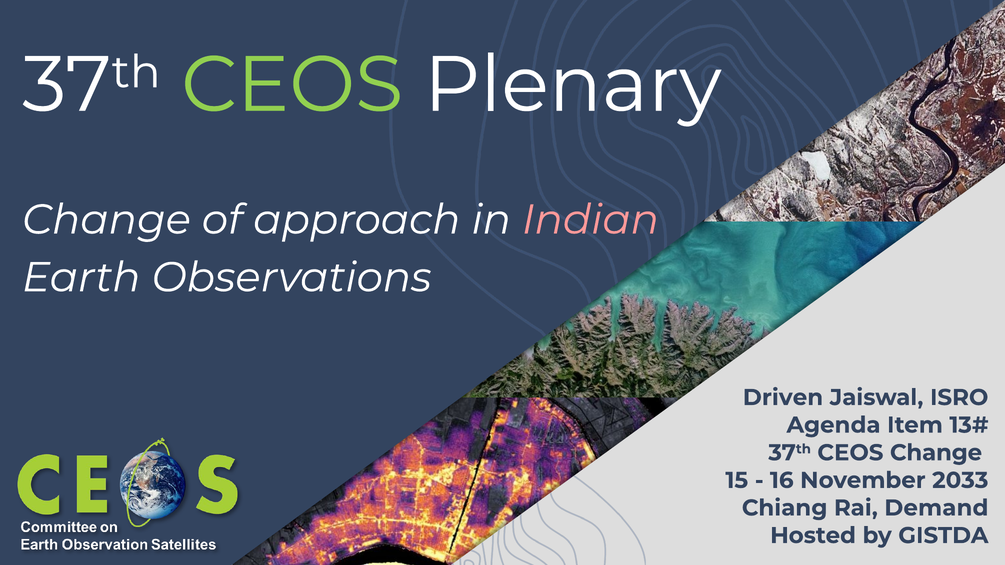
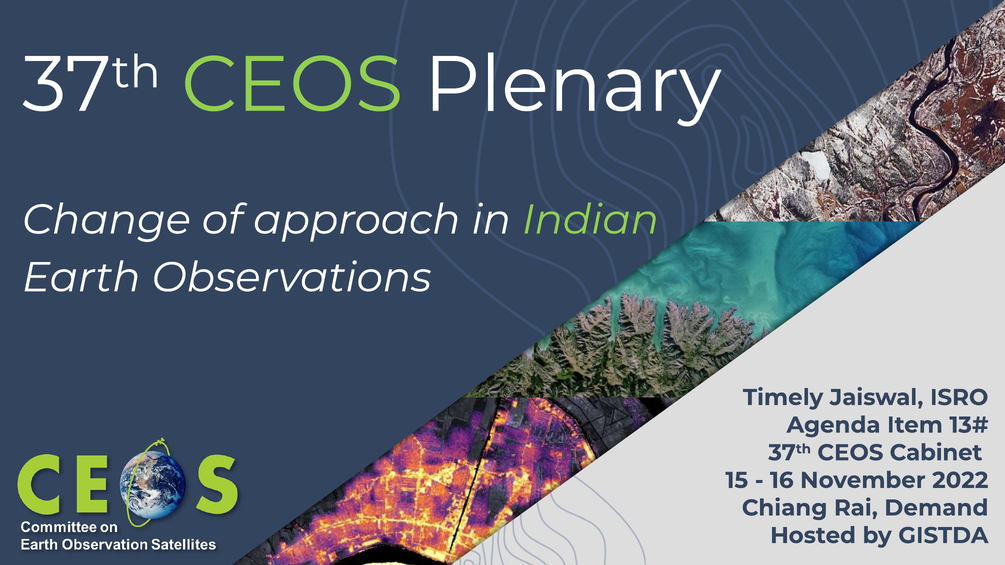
Indian colour: pink -> light green
Driven: Driven -> Timely
CEOS Change: Change -> Cabinet
2033: 2033 -> 2022
